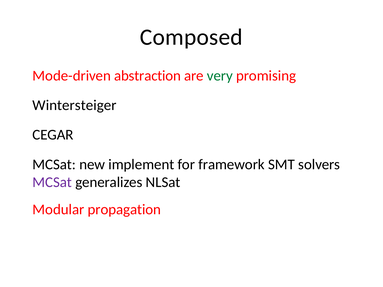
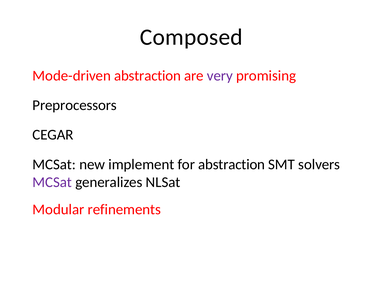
very colour: green -> purple
Wintersteiger: Wintersteiger -> Preprocessors
for framework: framework -> abstraction
propagation: propagation -> refinements
